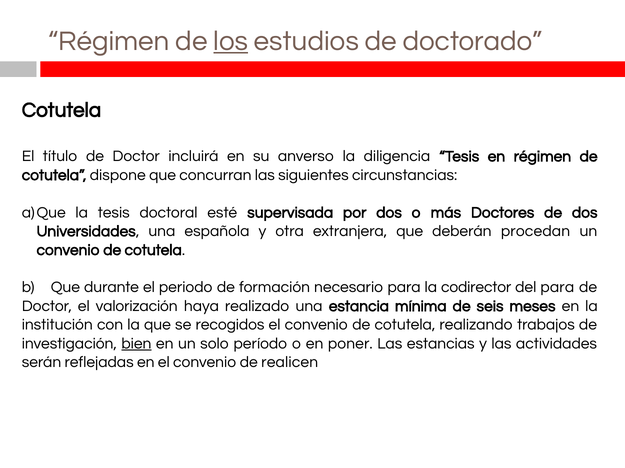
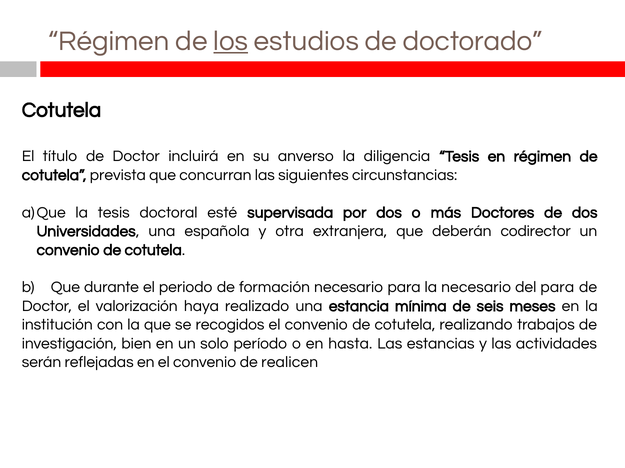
dispone: dispone -> prevista
procedan: procedan -> codirector
la codirector: codirector -> necesario
bien underline: present -> none
poner: poner -> hasta
